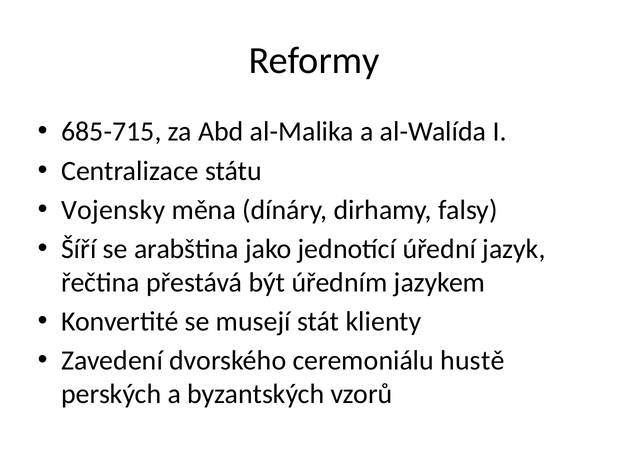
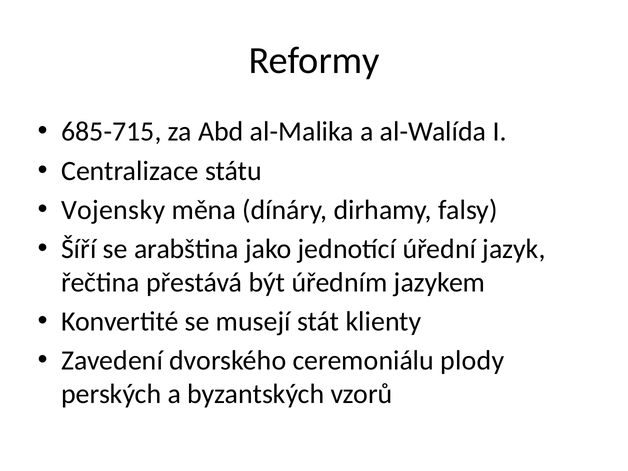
hustě: hustě -> plody
